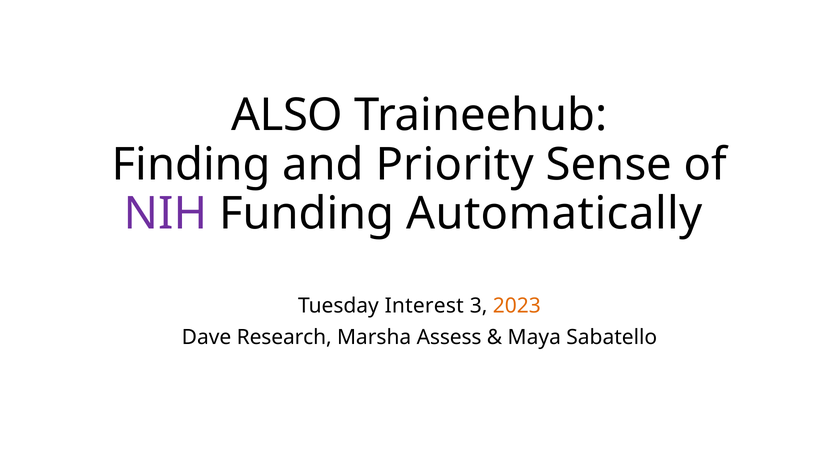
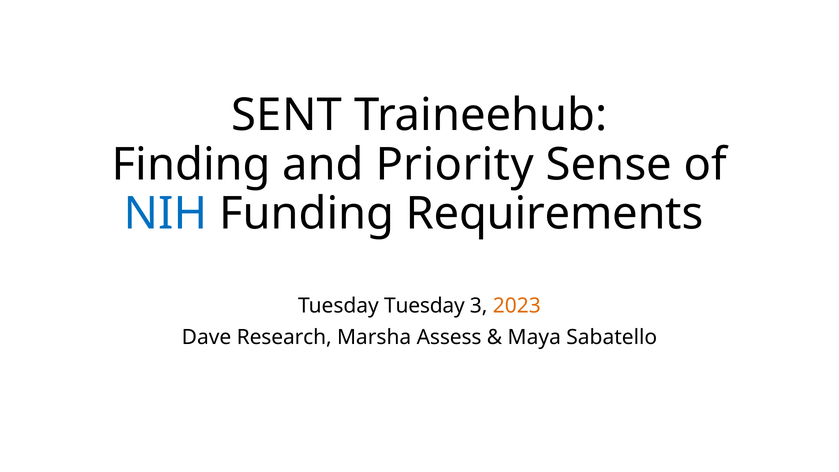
ALSO: ALSO -> SENT
NIH colour: purple -> blue
Automatically: Automatically -> Requirements
Tuesday Interest: Interest -> Tuesday
